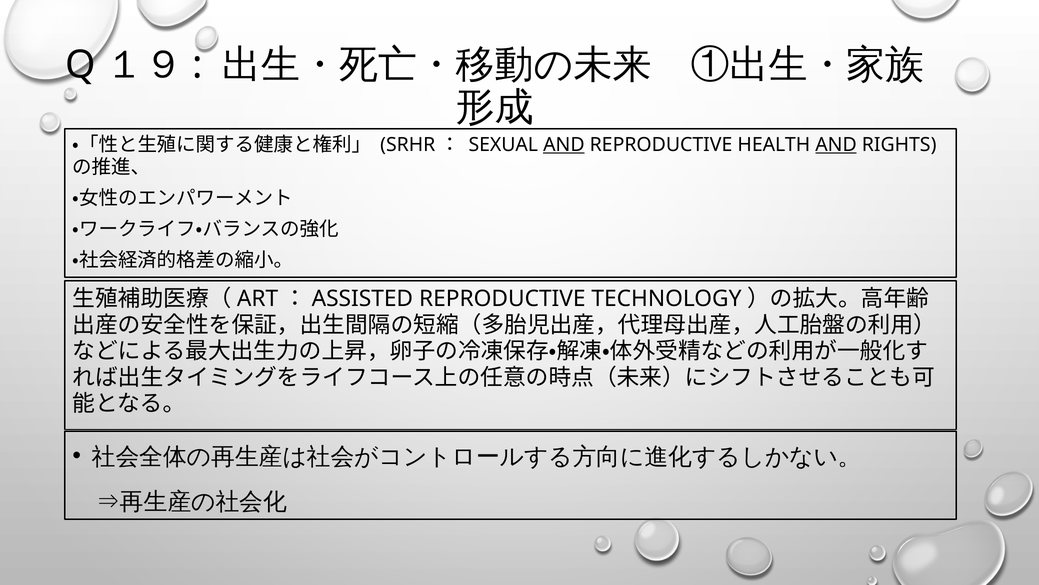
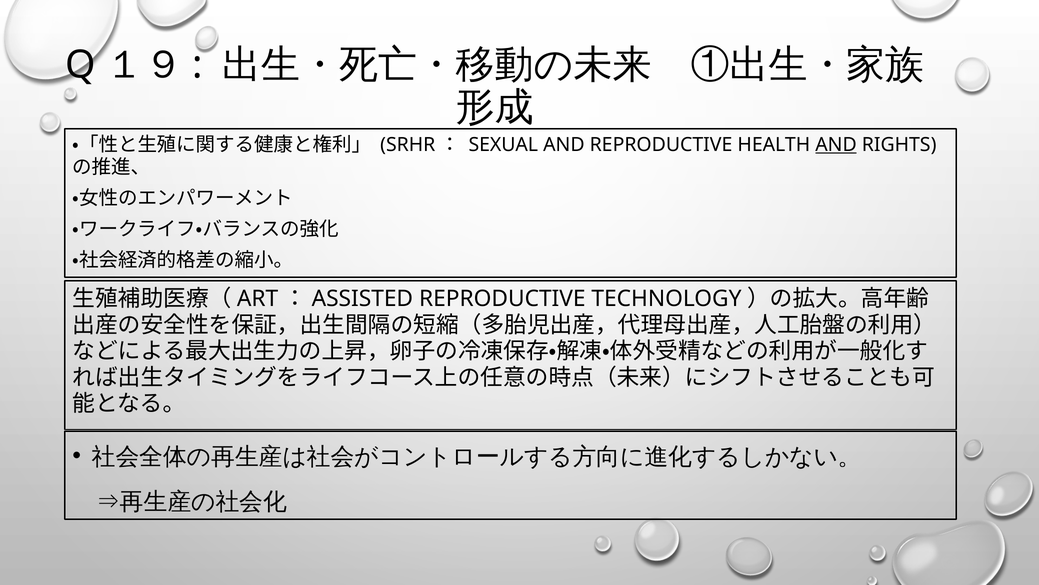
AND at (564, 145) underline: present -> none
